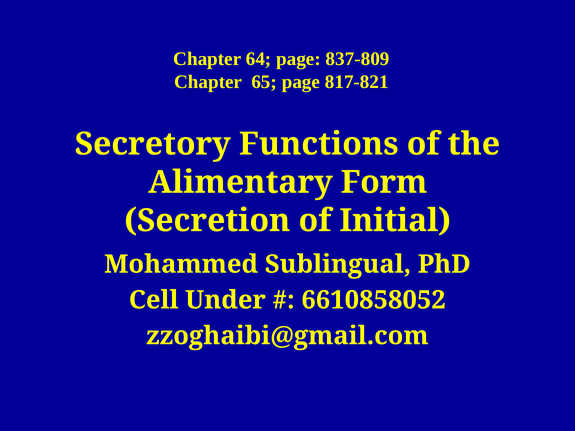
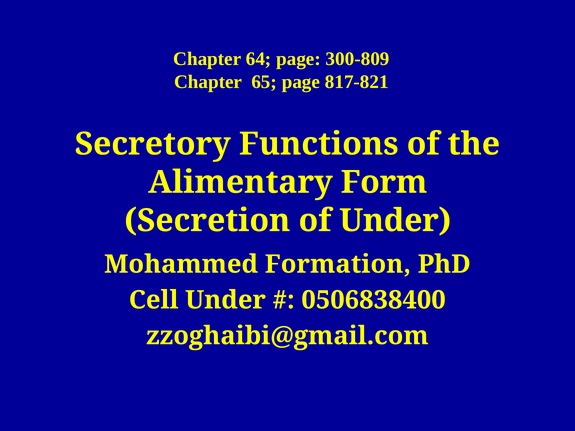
837-809: 837-809 -> 300-809
of Initial: Initial -> Under
Sublingual: Sublingual -> Formation
6610858052: 6610858052 -> 0506838400
